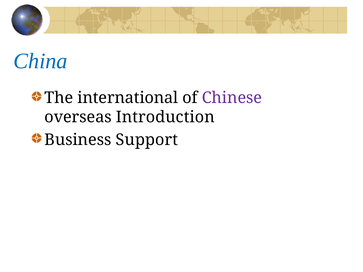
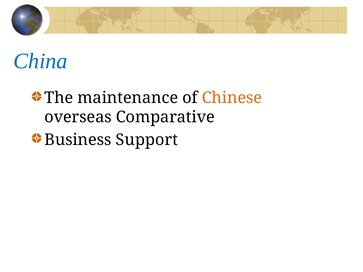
international: international -> maintenance
Chinese colour: purple -> orange
Introduction: Introduction -> Comparative
